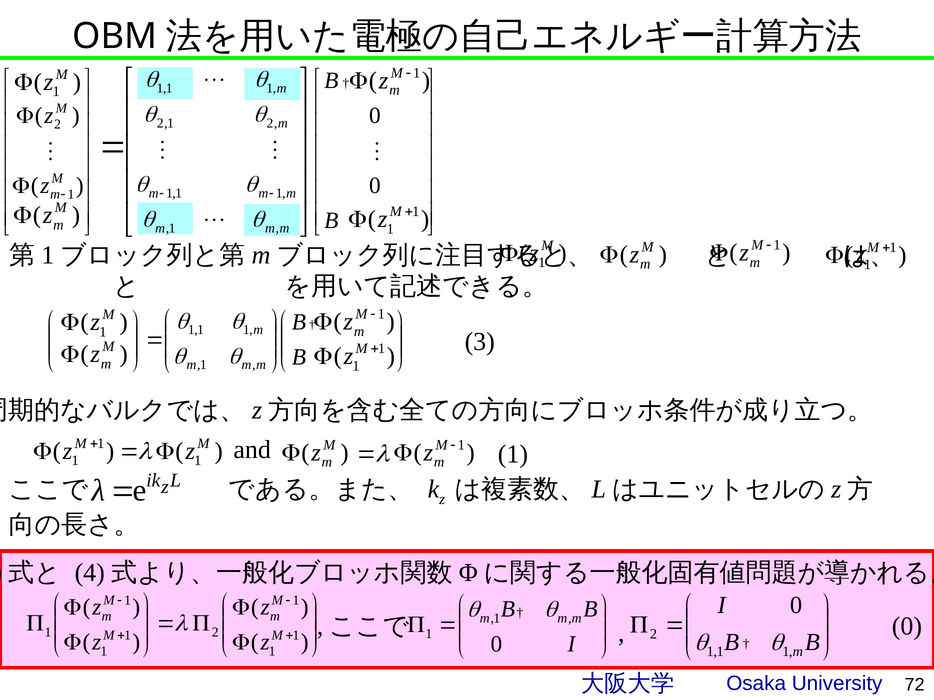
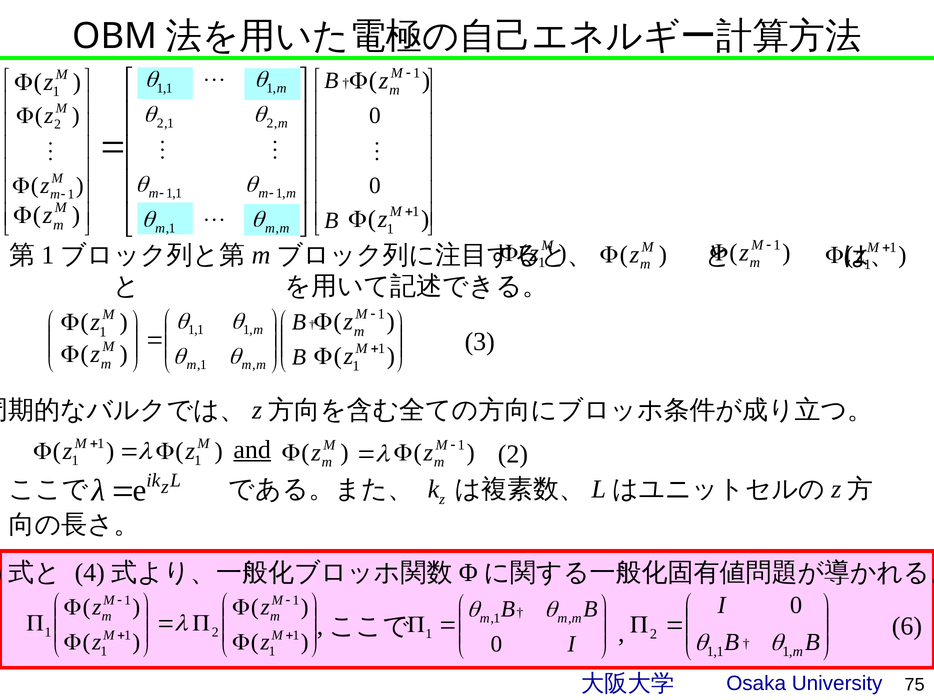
and underline: none -> present
1 at (513, 454): 1 -> 2
0 at (907, 627): 0 -> 6
72: 72 -> 75
